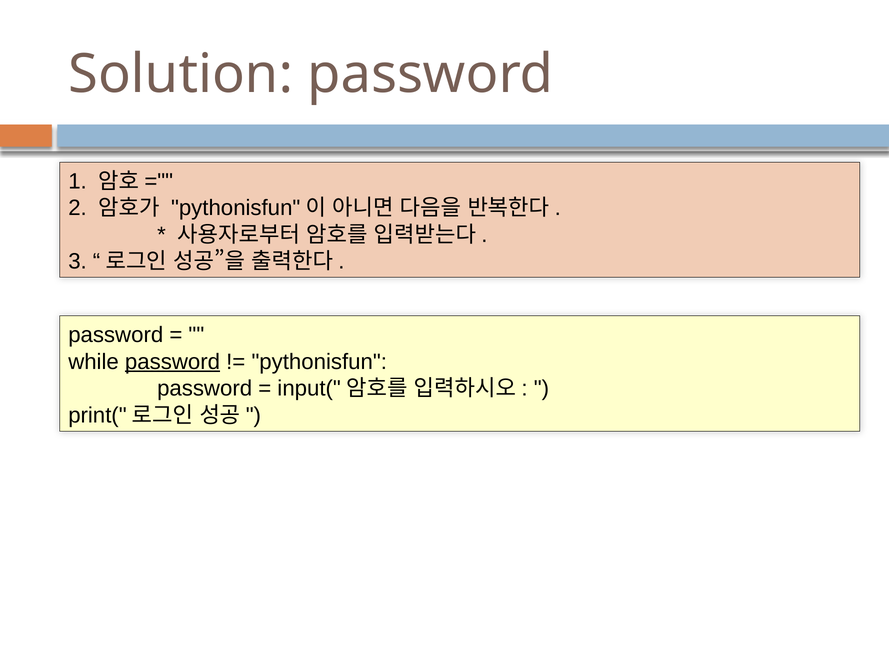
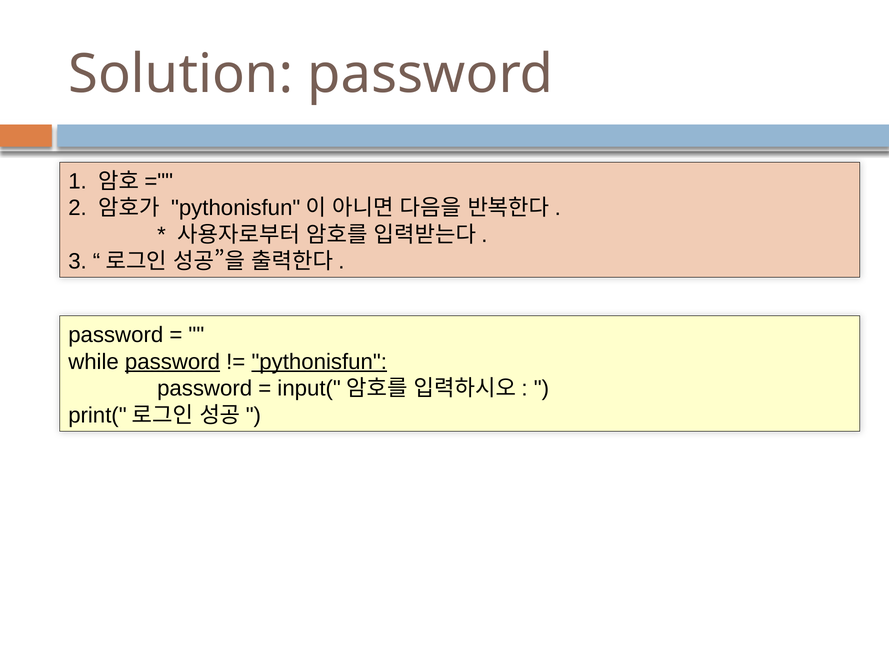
pythonisfun underline: none -> present
